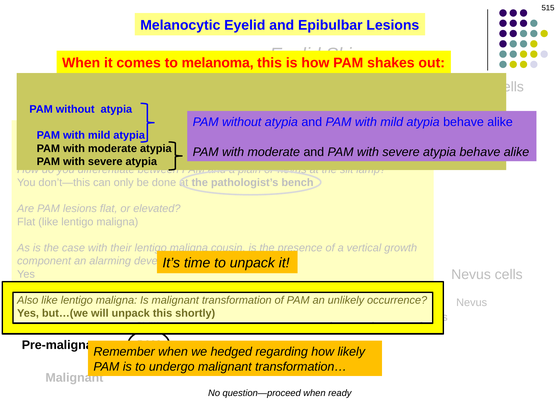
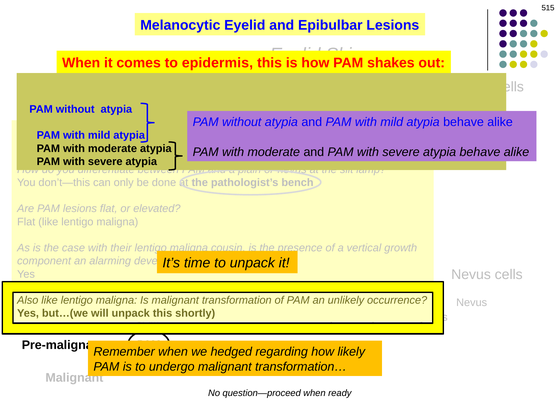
melanoma: melanoma -> epidermis
